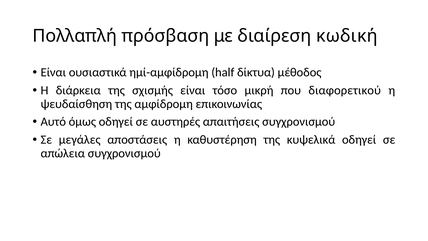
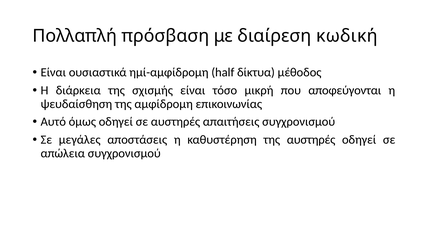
διαφορετικού: διαφορετικού -> αποφεύγονται
της κυψελικά: κυψελικά -> αυστηρές
